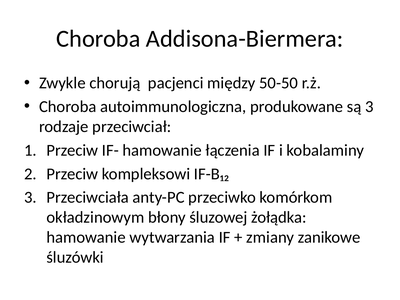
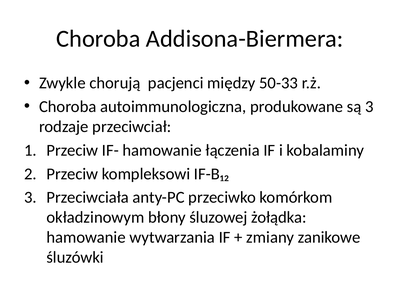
50-50: 50-50 -> 50-33
